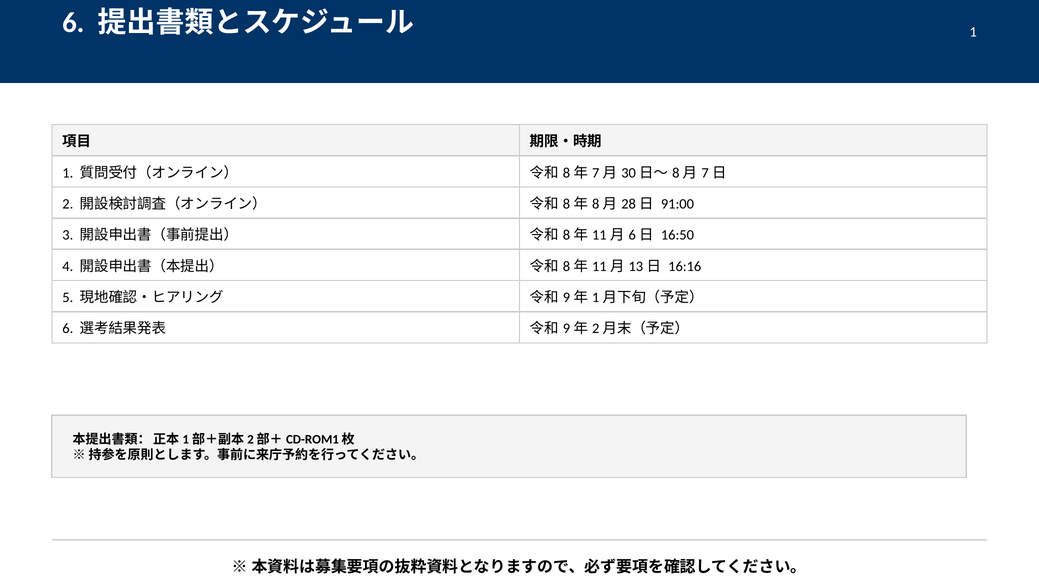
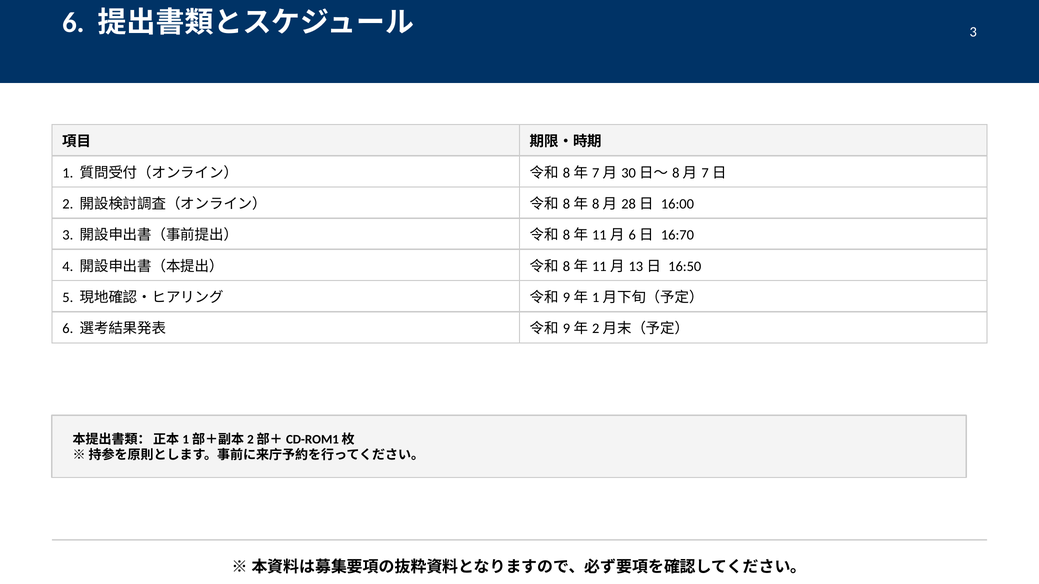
1 at (973, 32): 1 -> 3
91:00: 91:00 -> 16:00
16:50: 16:50 -> 16:70
16:16: 16:16 -> 16:50
